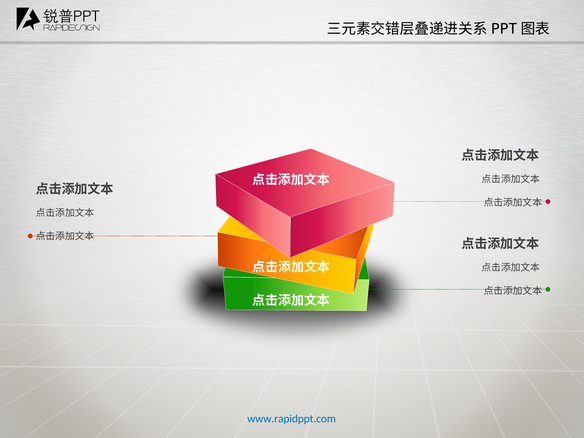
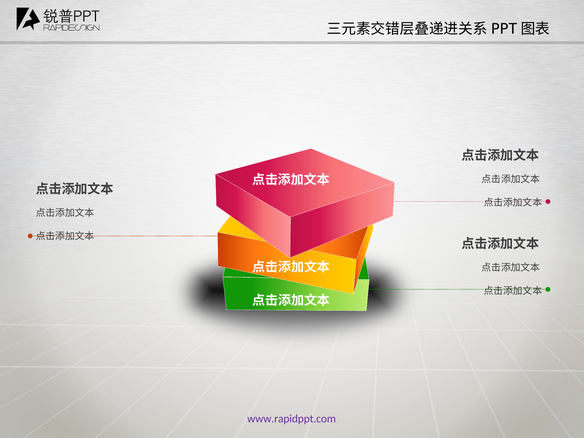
www.rapidppt.com colour: blue -> purple
